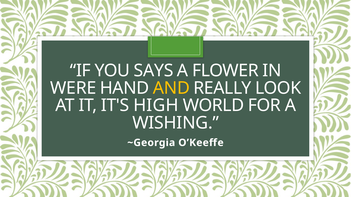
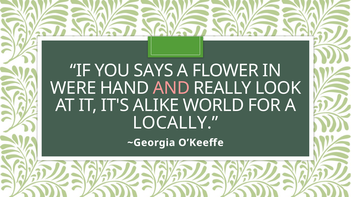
AND colour: yellow -> pink
HIGH: HIGH -> ALIKE
WISHING: WISHING -> LOCALLY
